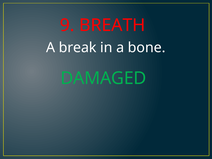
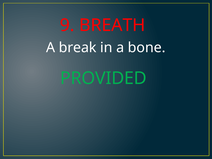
DAMAGED: DAMAGED -> PROVIDED
